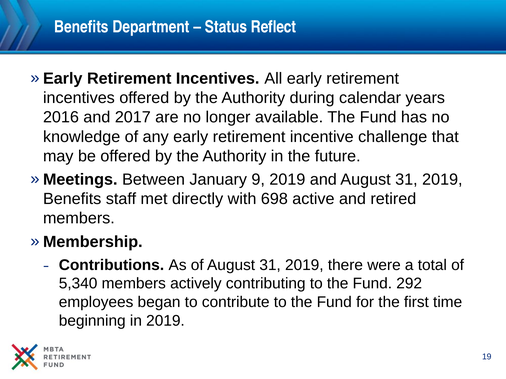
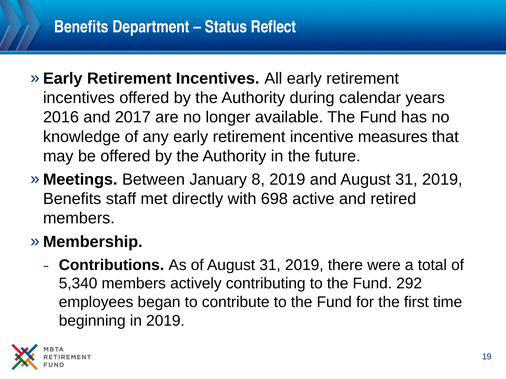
challenge: challenge -> measures
9: 9 -> 8
